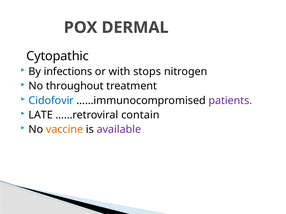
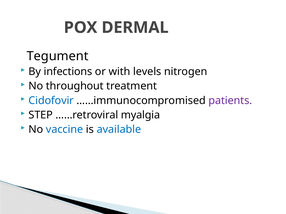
Cytopathic: Cytopathic -> Tegument
stops: stops -> levels
LATE: LATE -> STEP
contain: contain -> myalgia
vaccine colour: orange -> blue
available colour: purple -> blue
